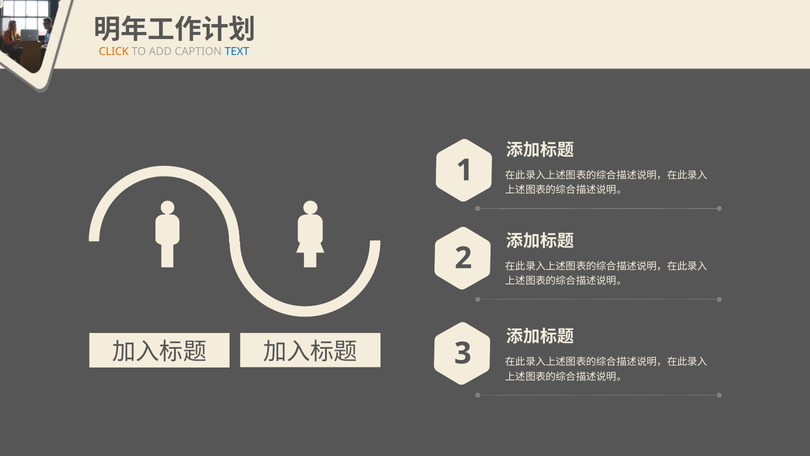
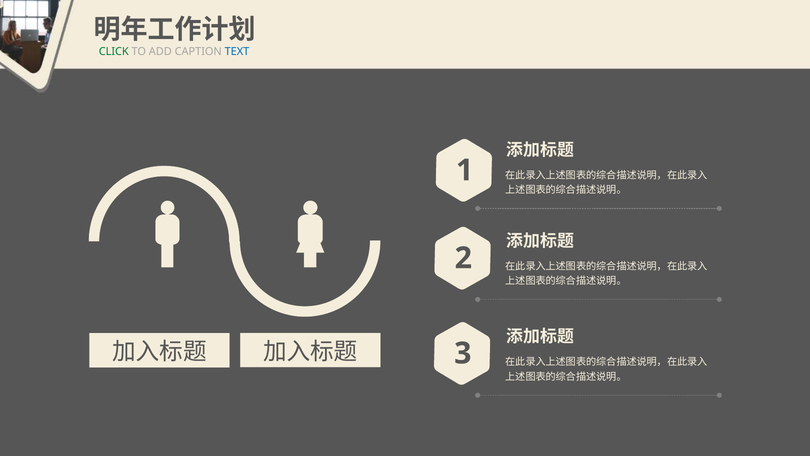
CLICK colour: orange -> green
